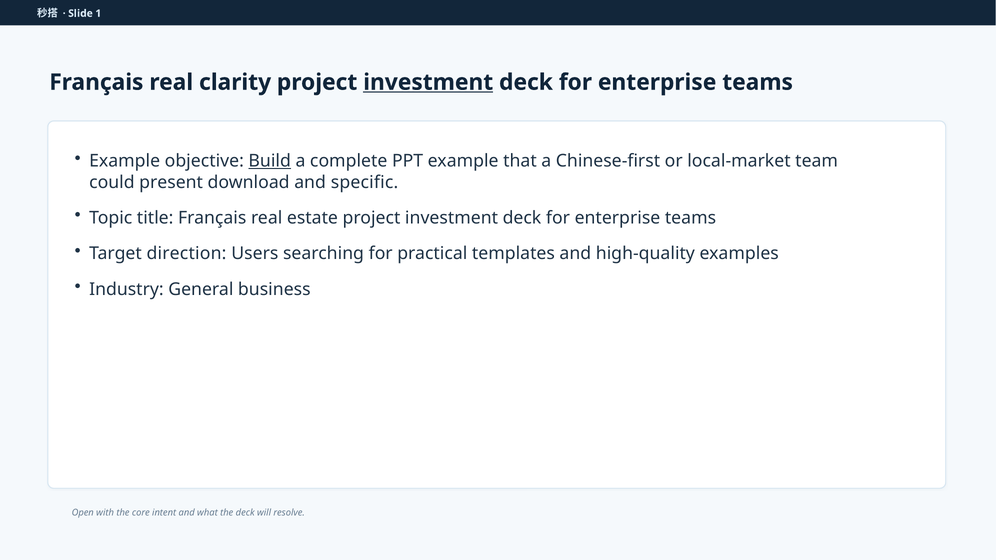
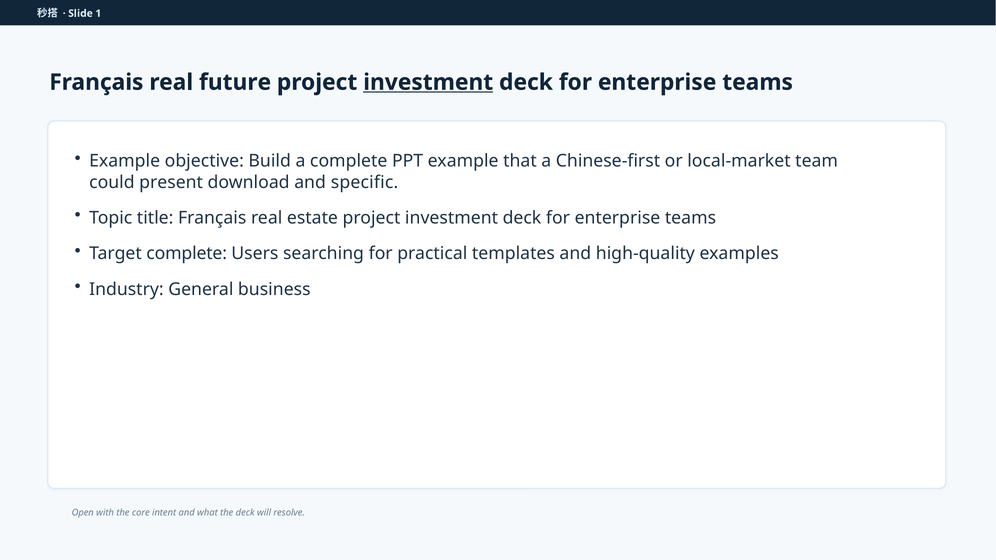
clarity: clarity -> future
Build underline: present -> none
Target direction: direction -> complete
